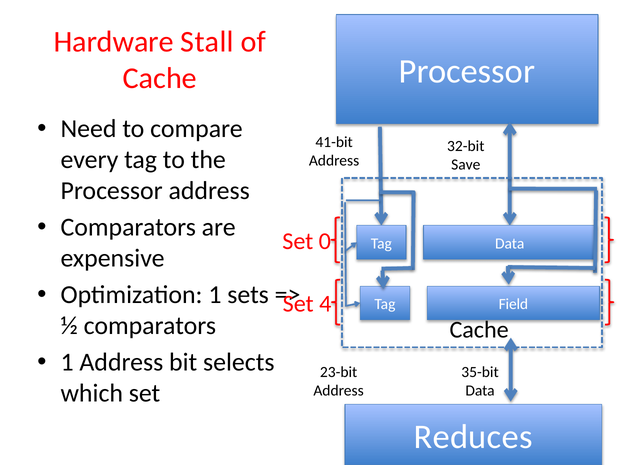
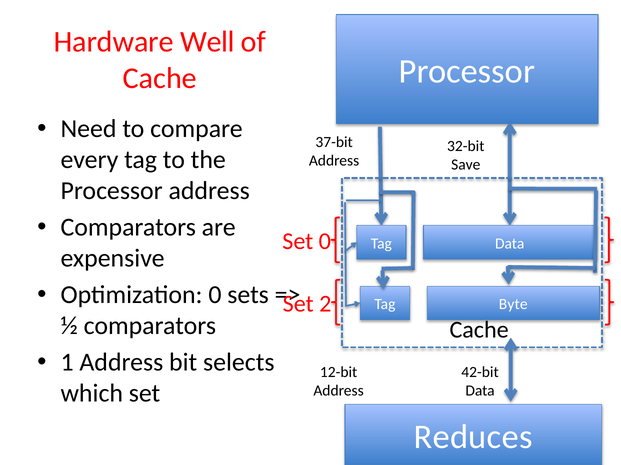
Stall: Stall -> Well
41-bit: 41-bit -> 37-bit
Optimization 1: 1 -> 0
4: 4 -> 2
Field: Field -> Byte
23-bit: 23-bit -> 12-bit
35-bit: 35-bit -> 42-bit
